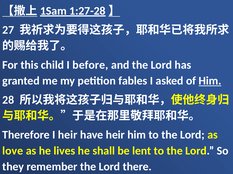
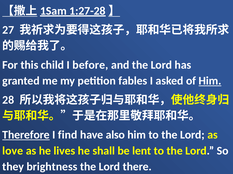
Therefore underline: none -> present
I heir: heir -> find
have heir: heir -> also
remember: remember -> brightness
